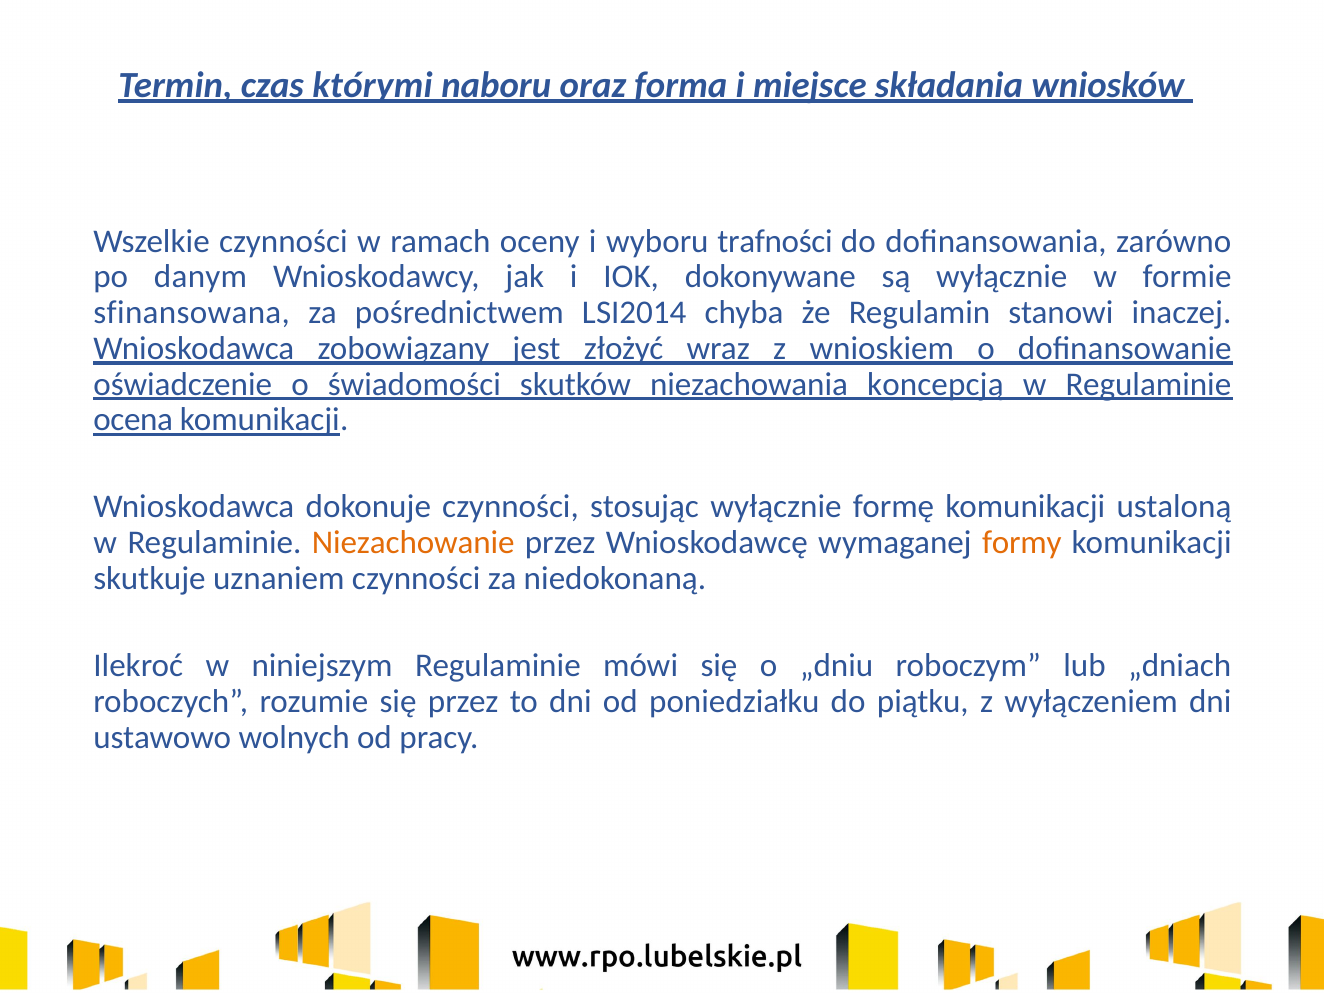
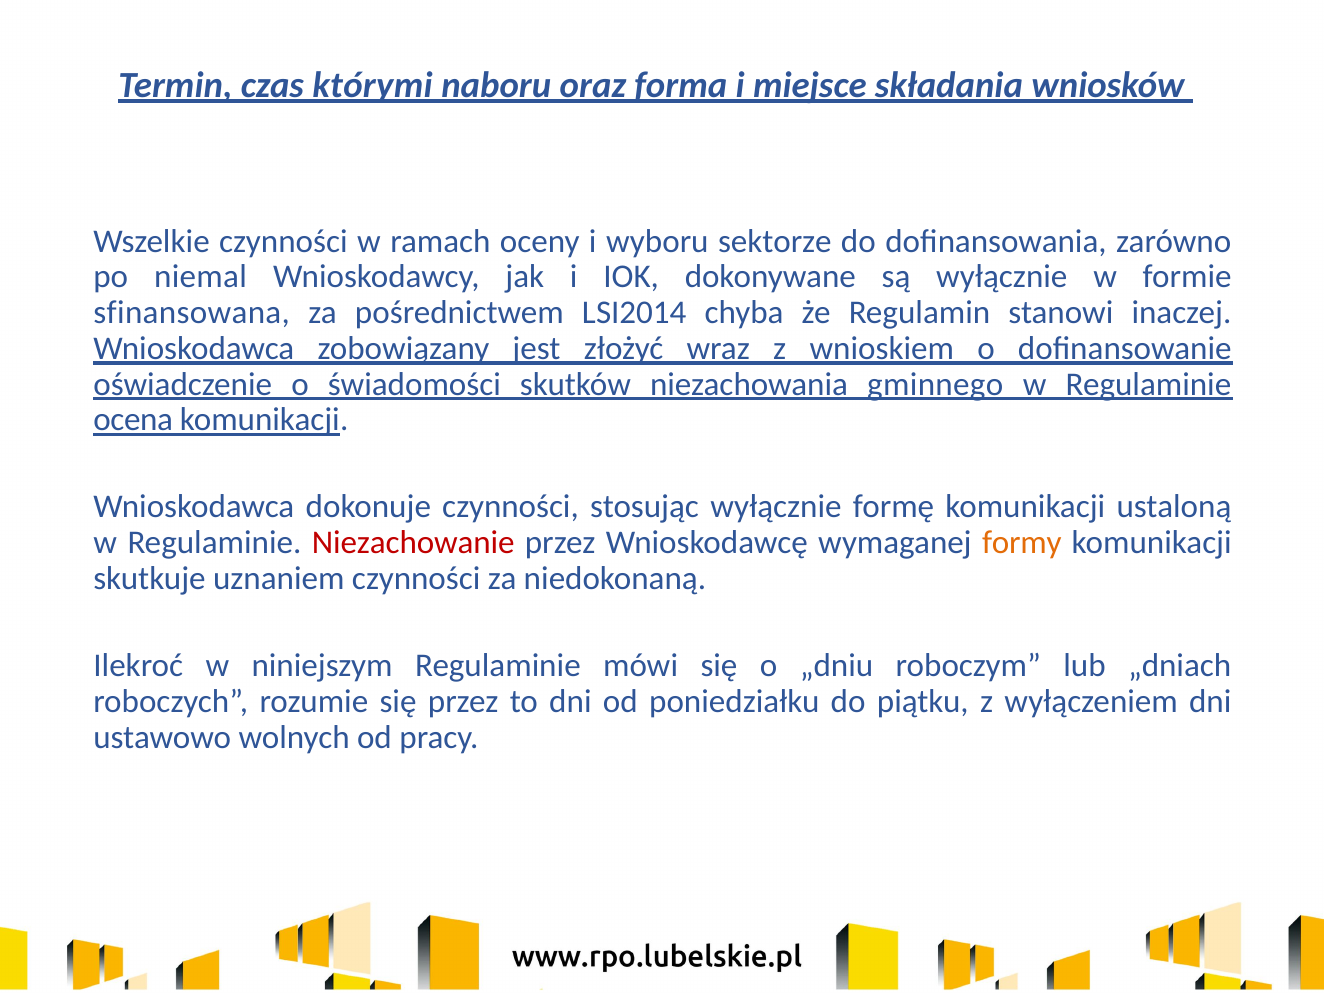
trafności: trafności -> sektorze
danym: danym -> niemal
koncepcją: koncepcją -> gminnego
Niezachowanie colour: orange -> red
